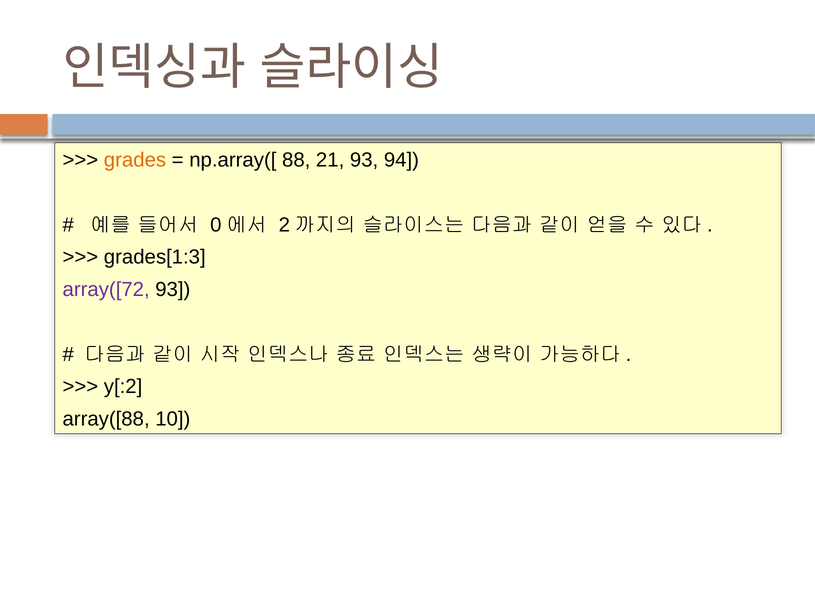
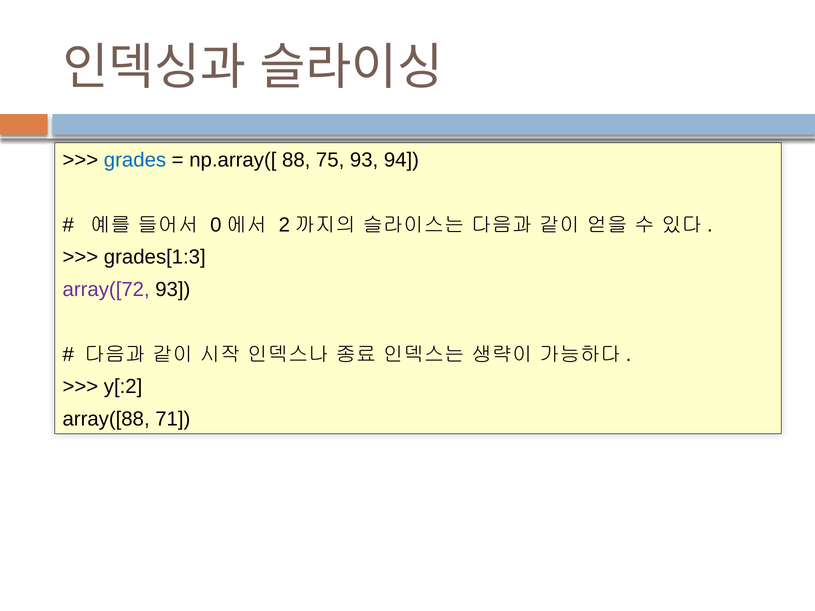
grades colour: orange -> blue
21: 21 -> 75
10: 10 -> 71
